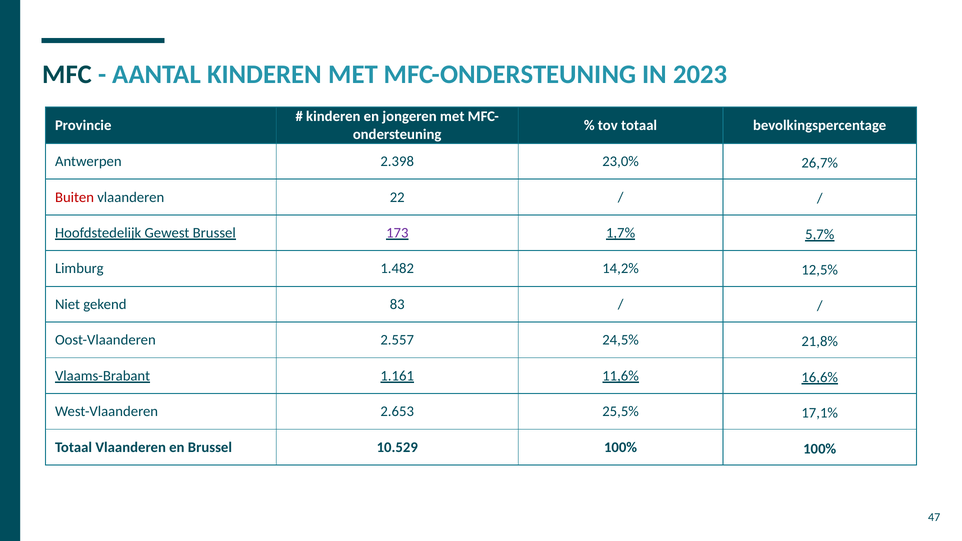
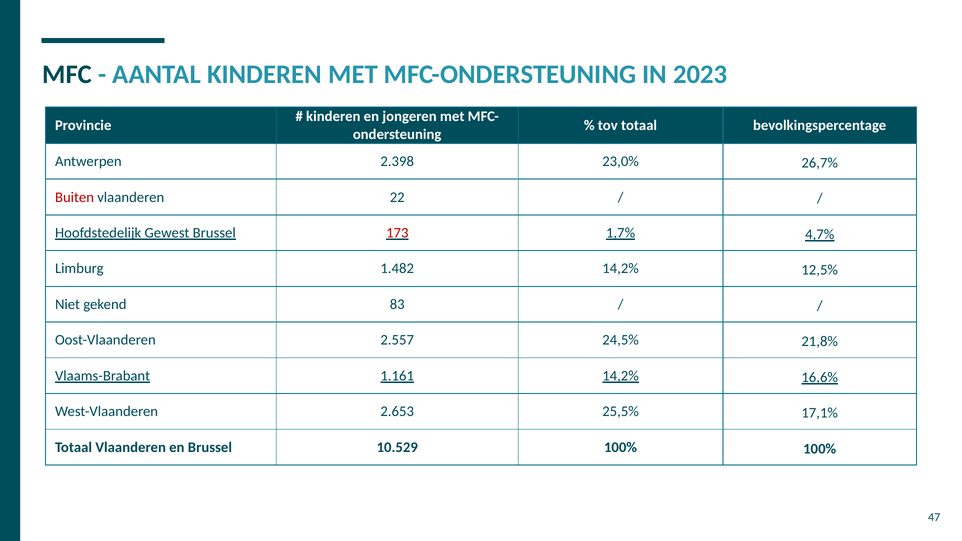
173 colour: purple -> red
5,7%: 5,7% -> 4,7%
1.161 11,6%: 11,6% -> 14,2%
